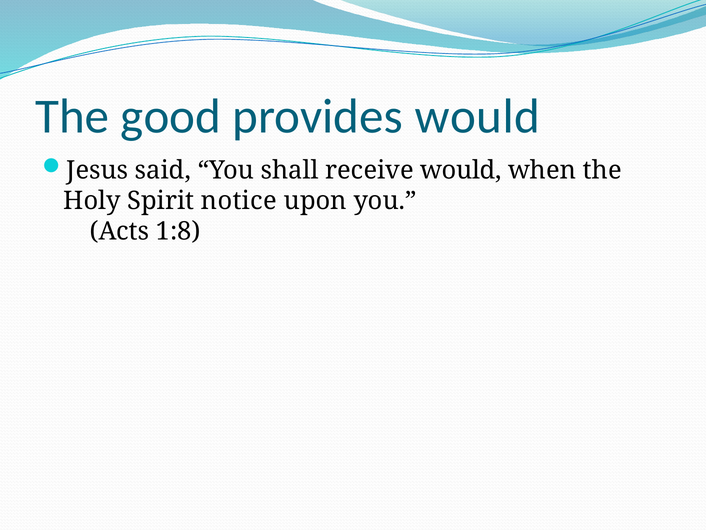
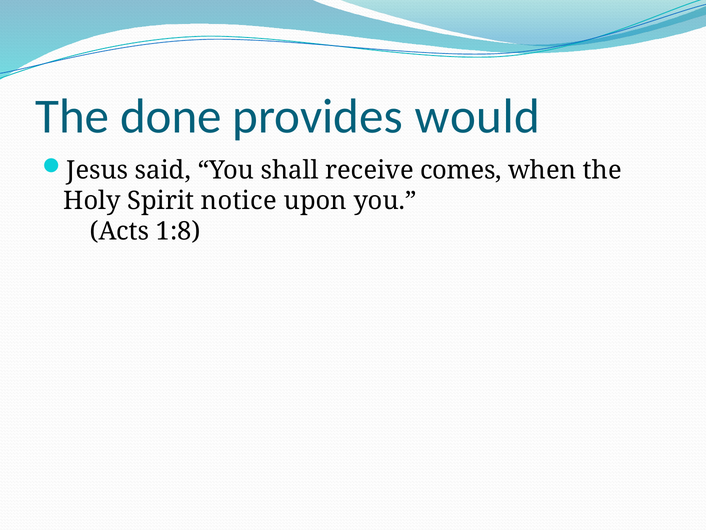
good: good -> done
receive would: would -> comes
